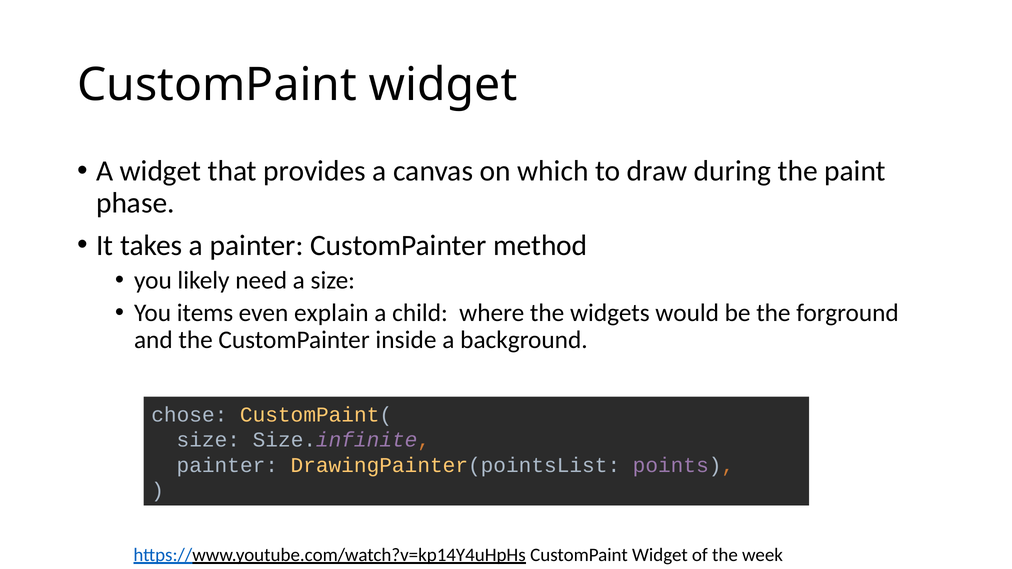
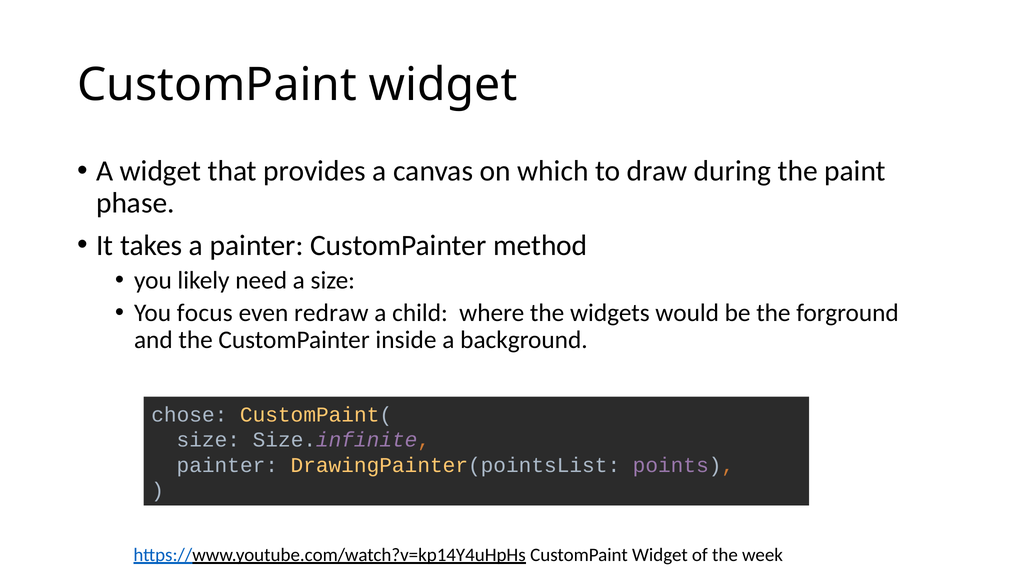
items: items -> focus
explain: explain -> redraw
